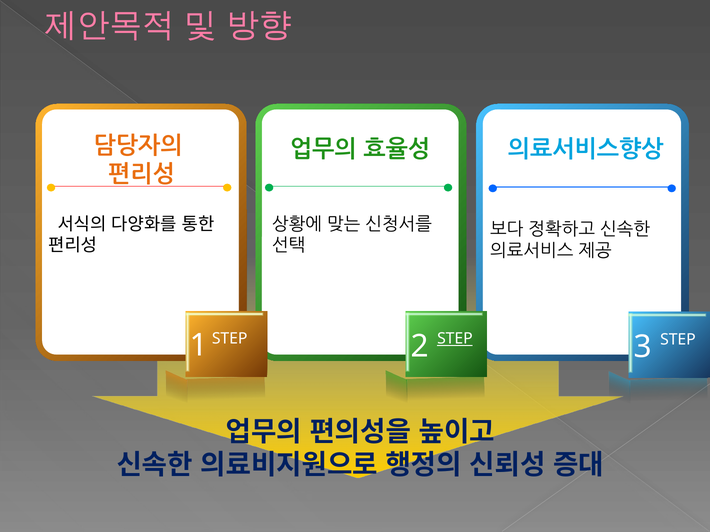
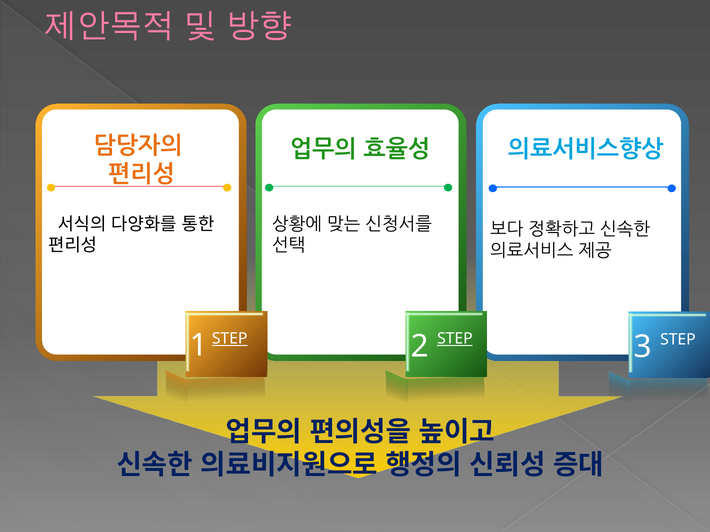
STEP at (230, 339) underline: none -> present
